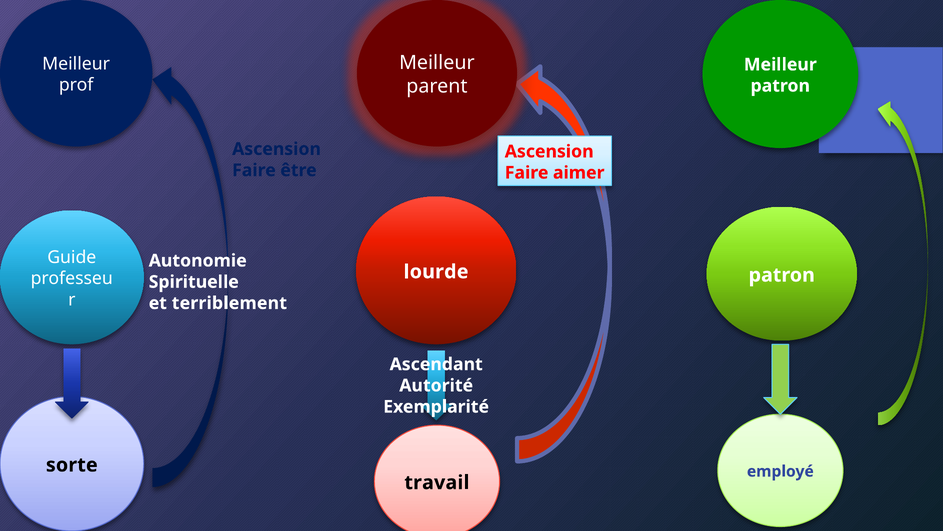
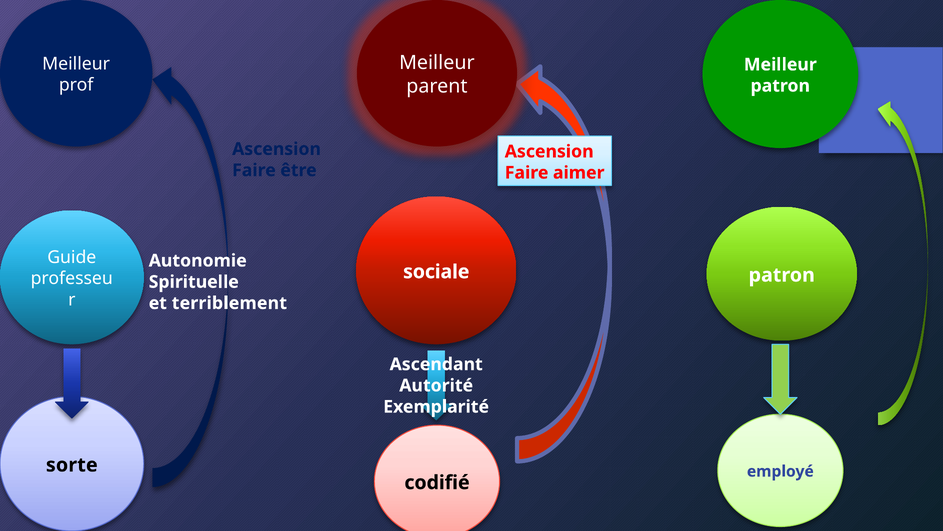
lourde: lourde -> sociale
travail: travail -> codifié
